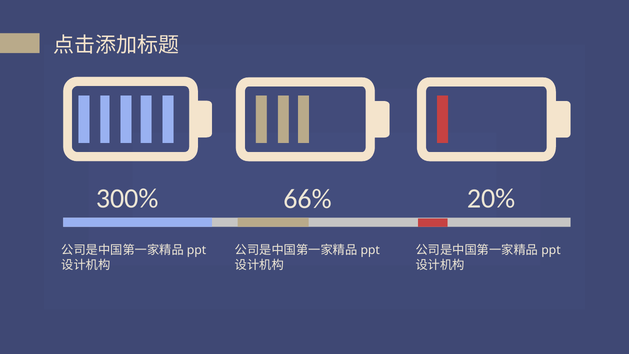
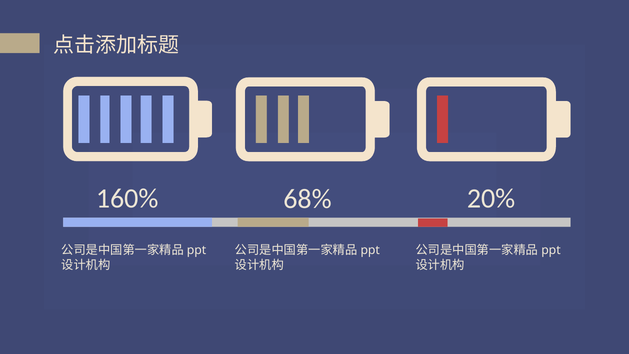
300%: 300% -> 160%
66%: 66% -> 68%
